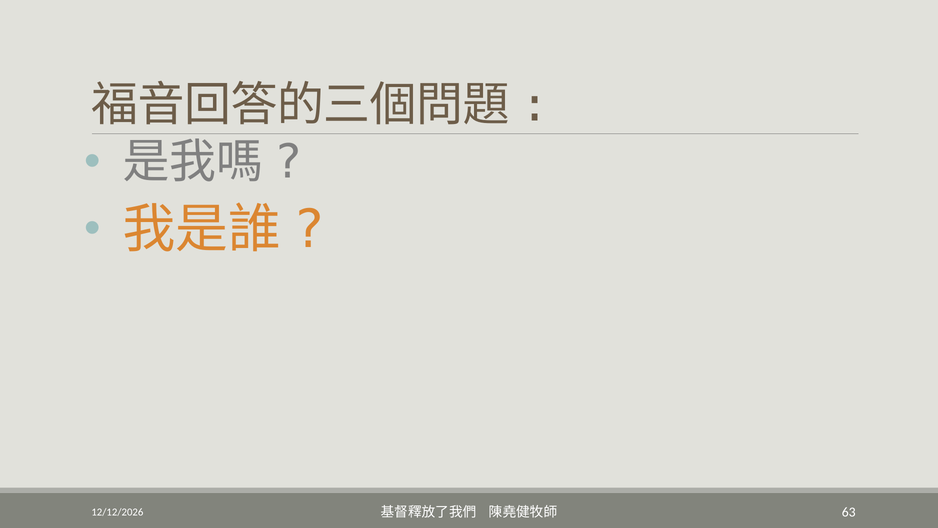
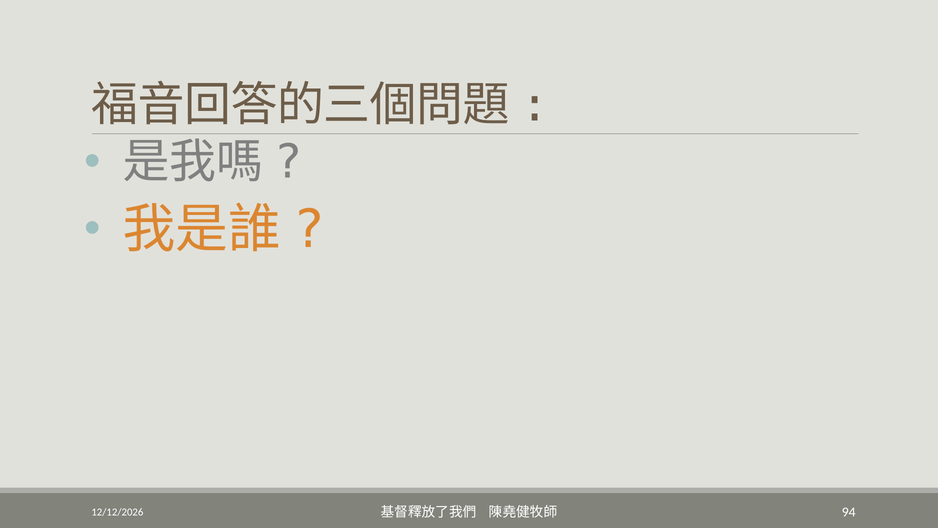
63: 63 -> 94
